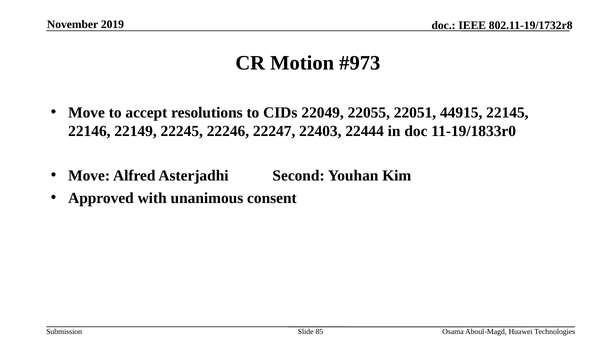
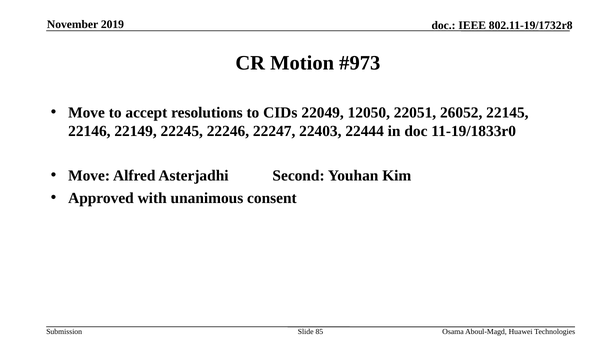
22055: 22055 -> 12050
44915: 44915 -> 26052
